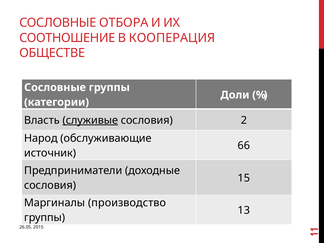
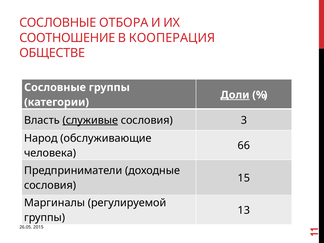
Доли underline: none -> present
2: 2 -> 3
источник: источник -> человека
производство: производство -> регулируемой
